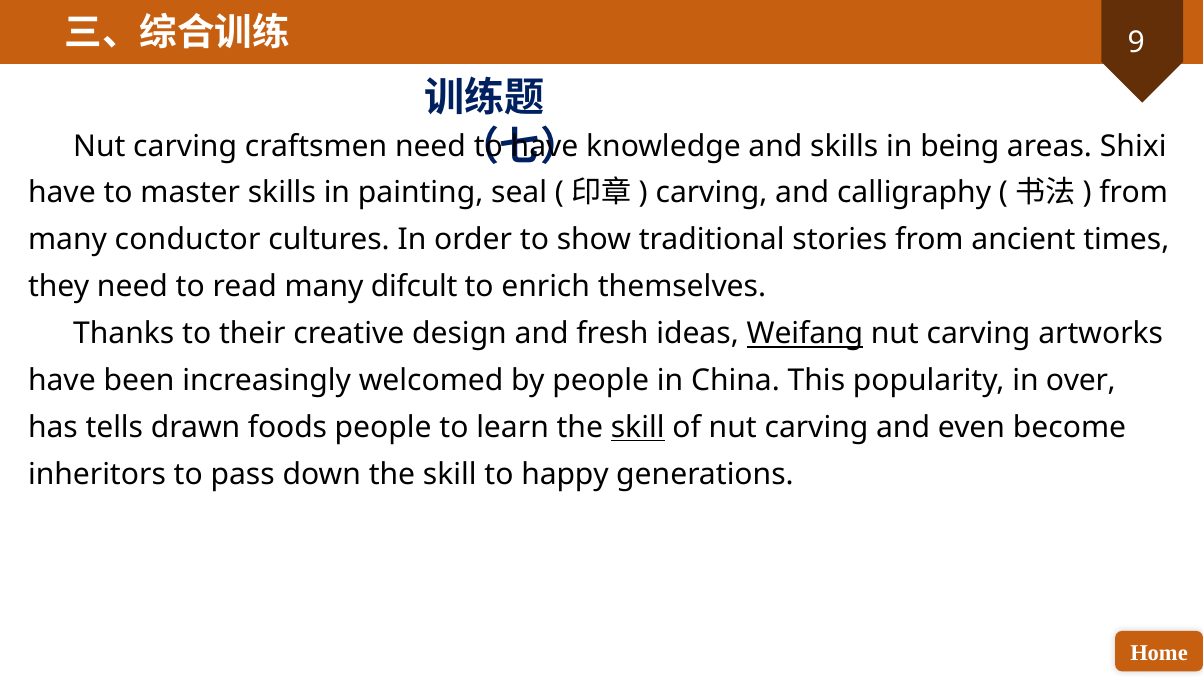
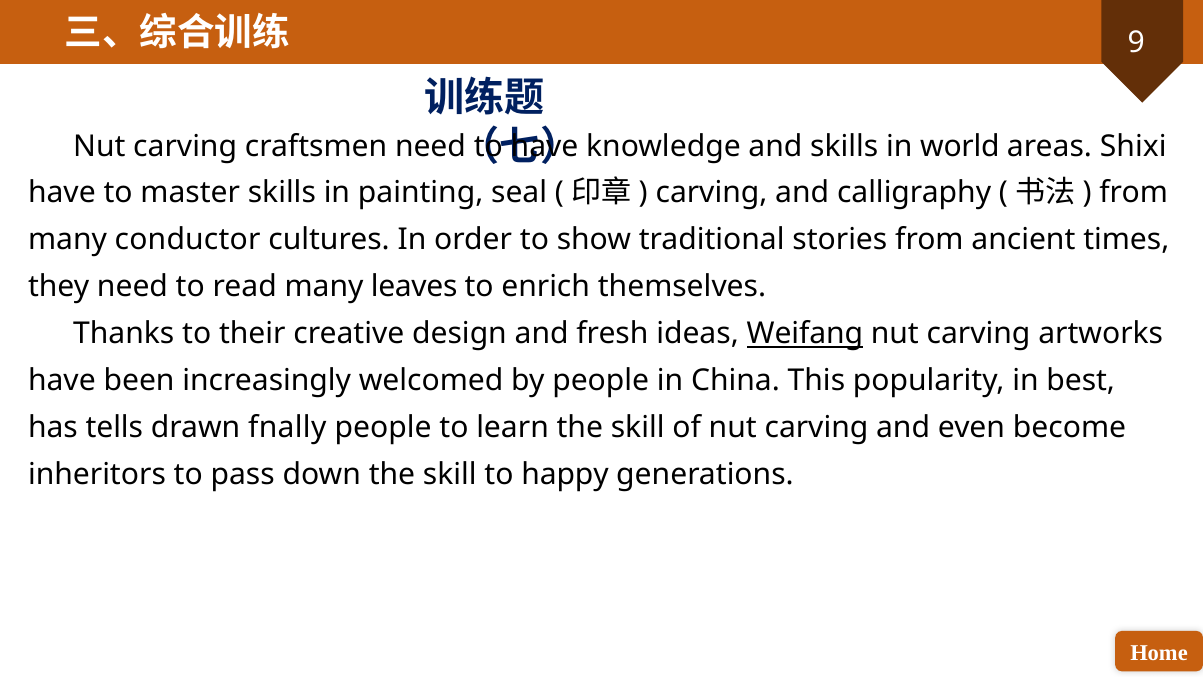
being: being -> world
difcult: difcult -> leaves
over: over -> best
foods: foods -> fnally
skill at (638, 427) underline: present -> none
